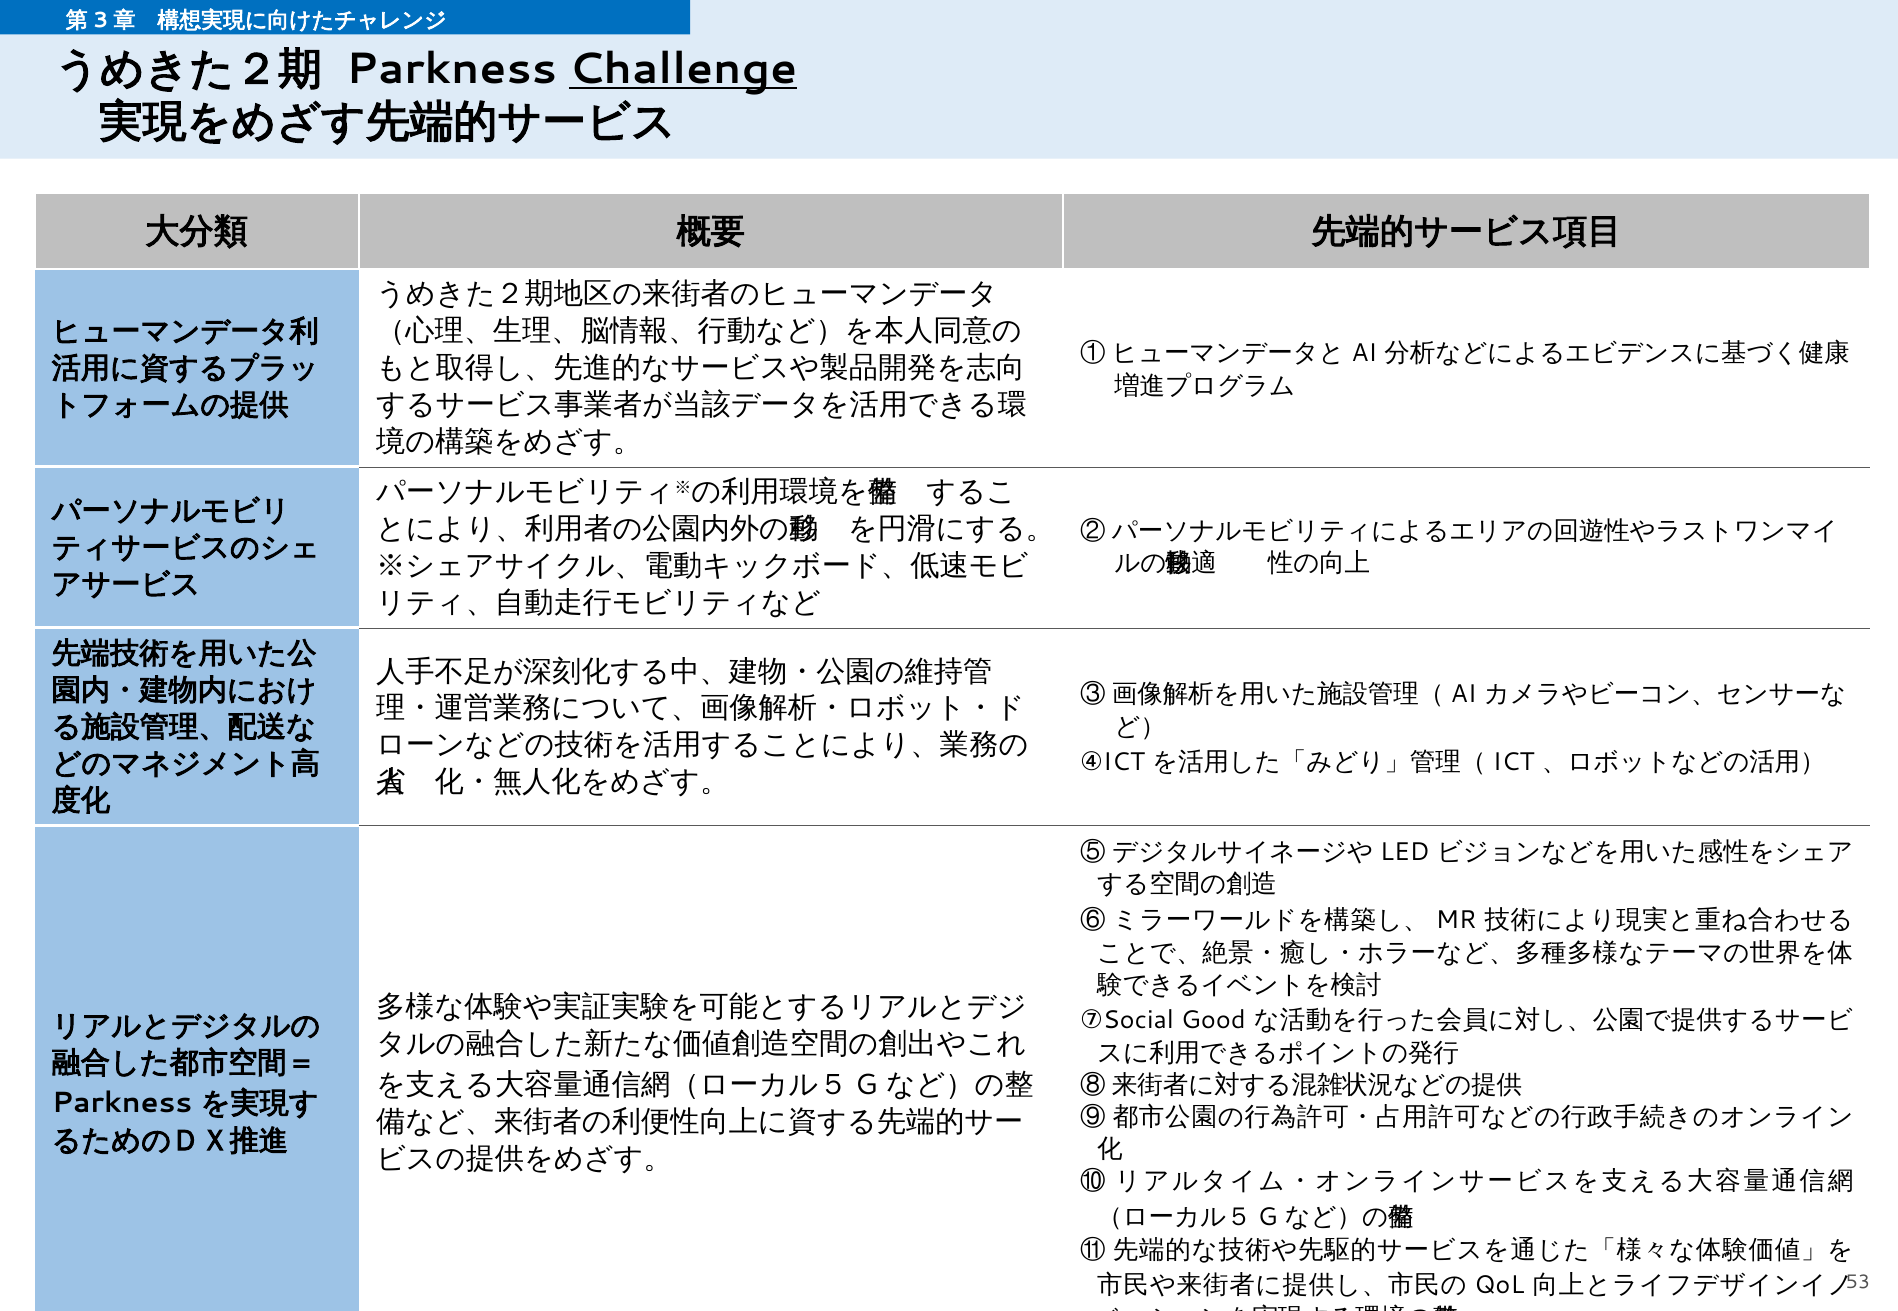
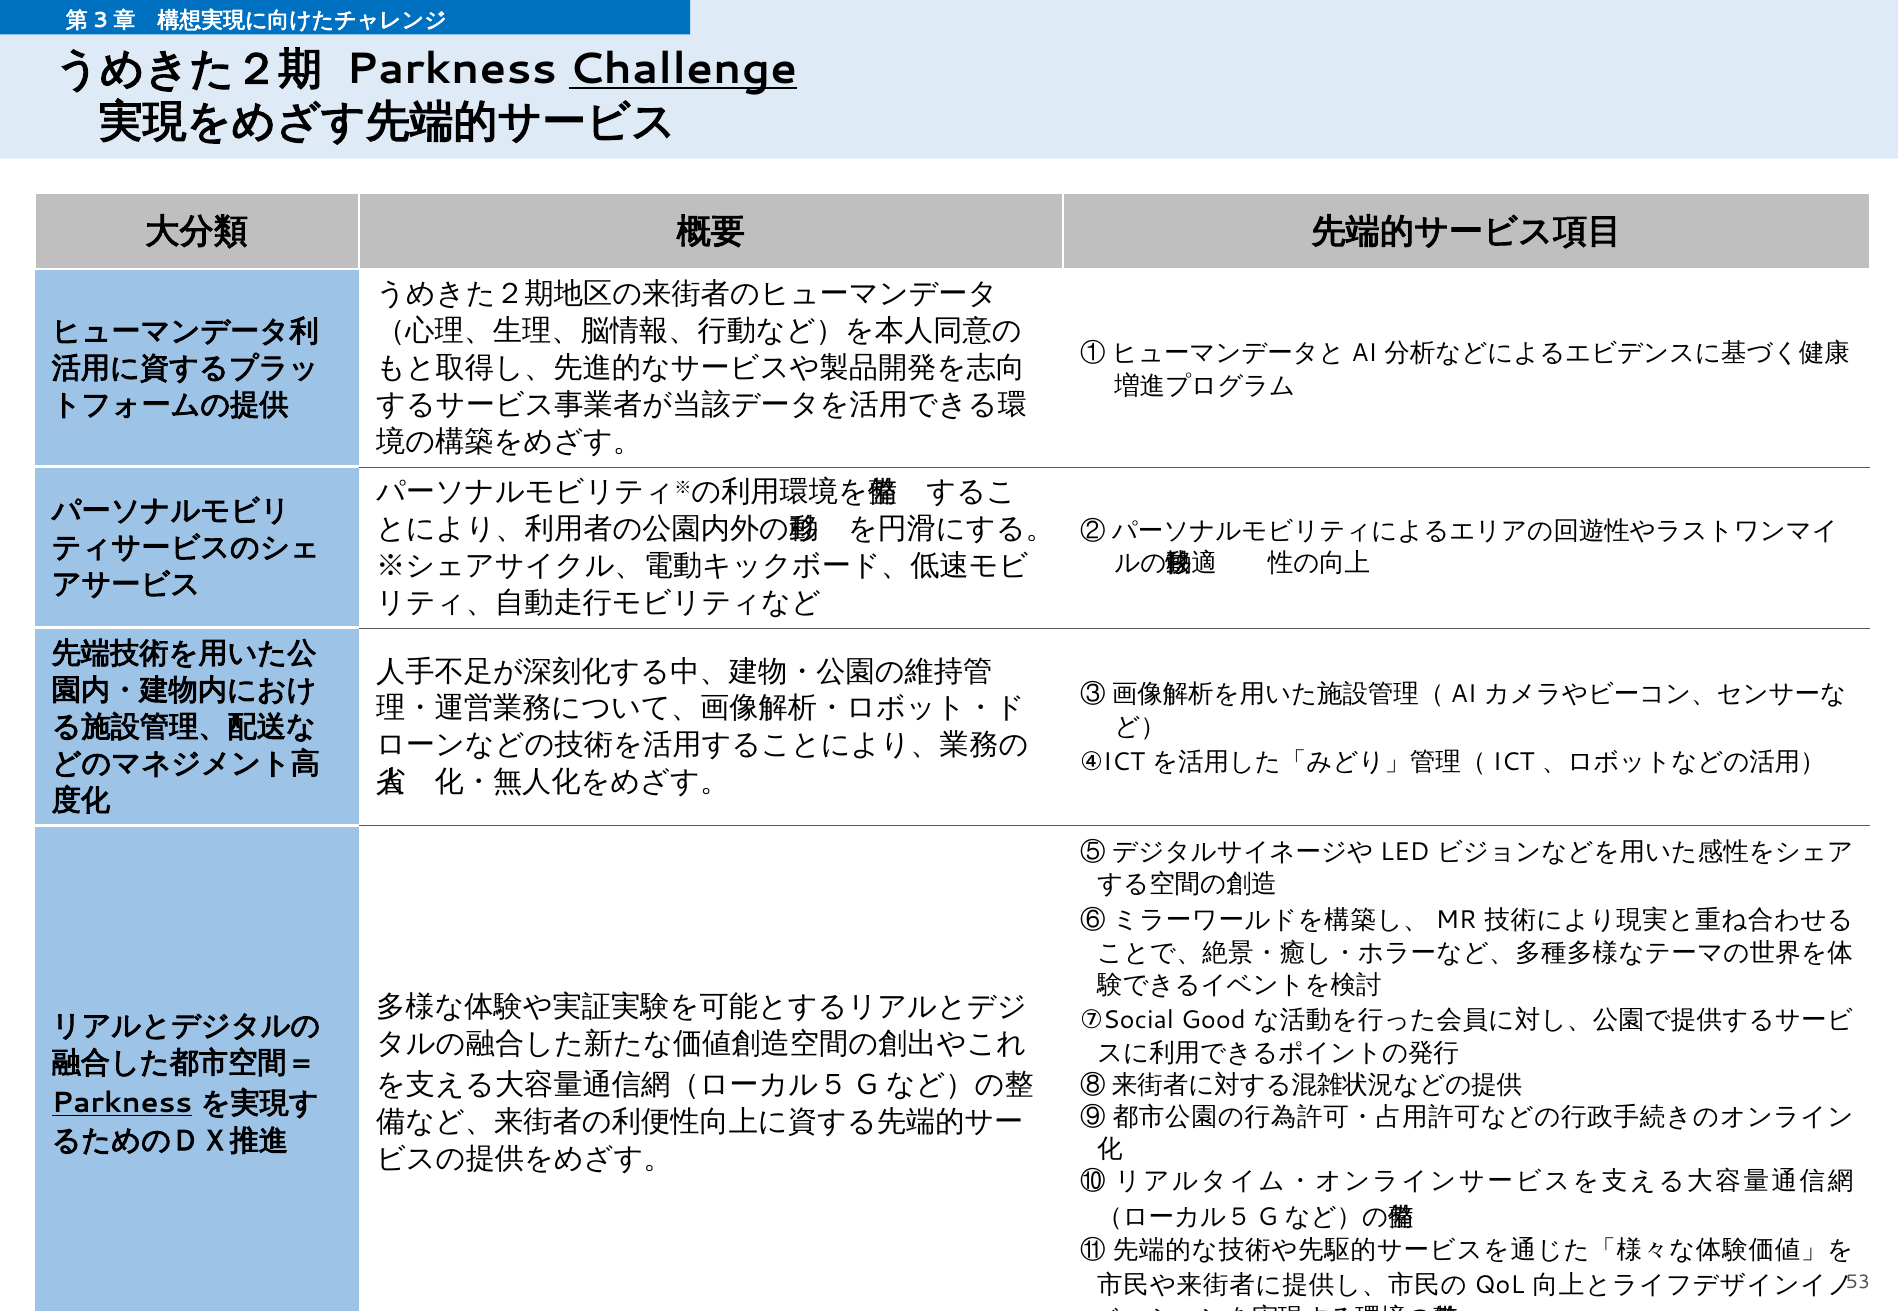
Parkness at (122, 1103) underline: none -> present
